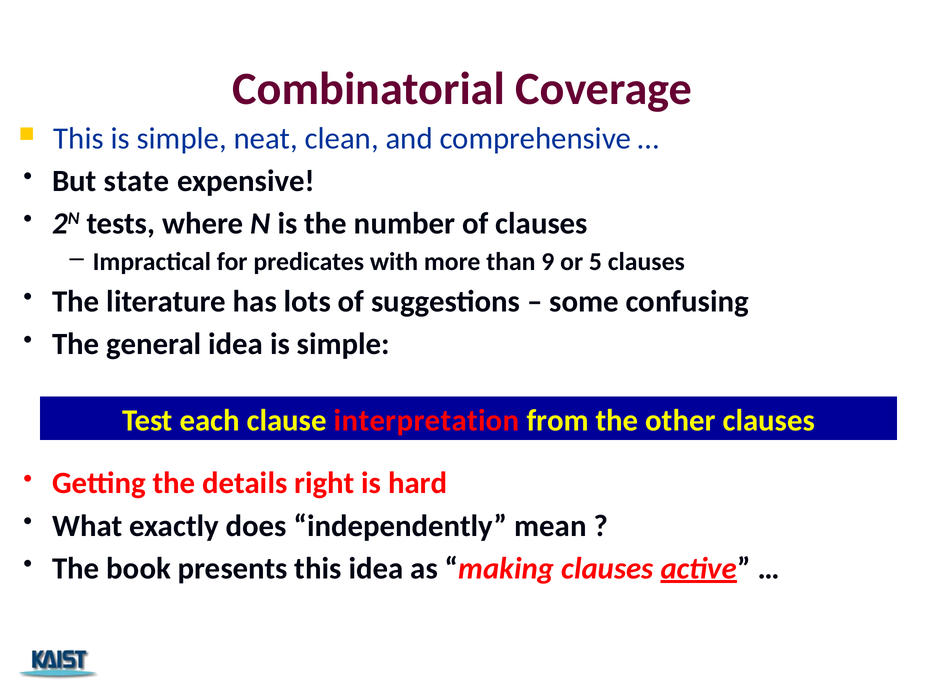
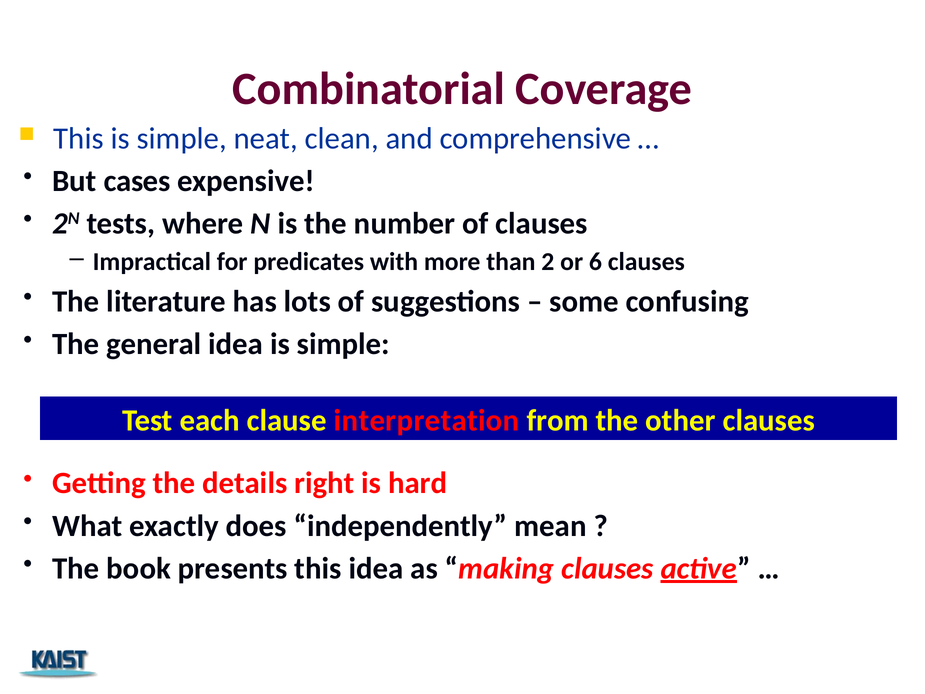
state: state -> cases
9: 9 -> 2
5: 5 -> 6
